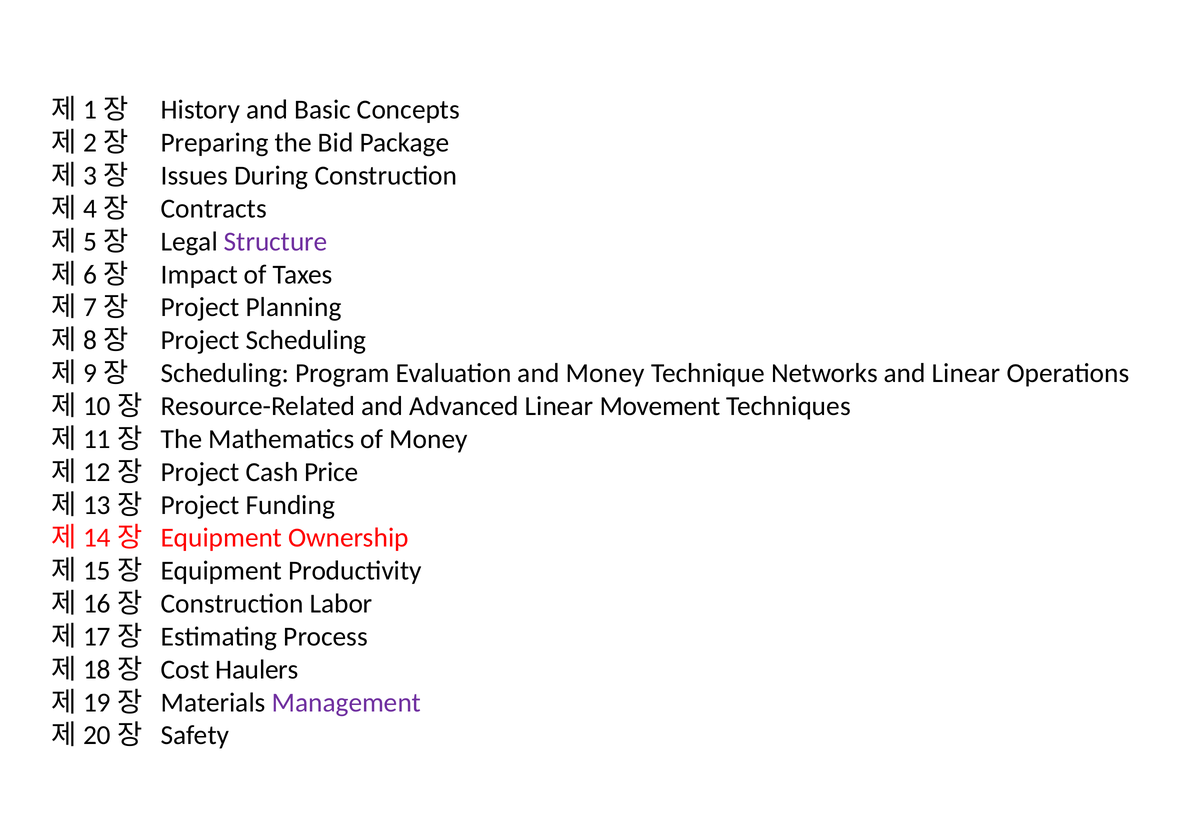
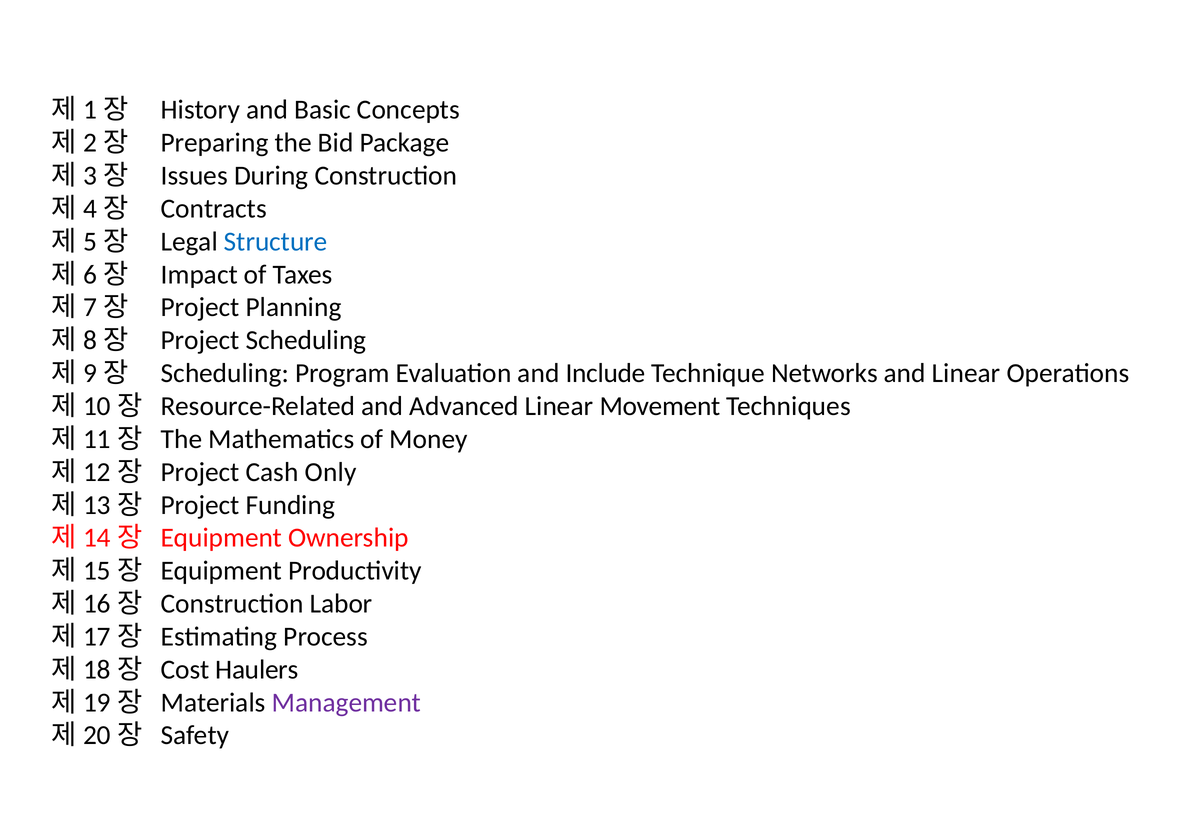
Structure colour: purple -> blue
and Money: Money -> Include
Price: Price -> Only
